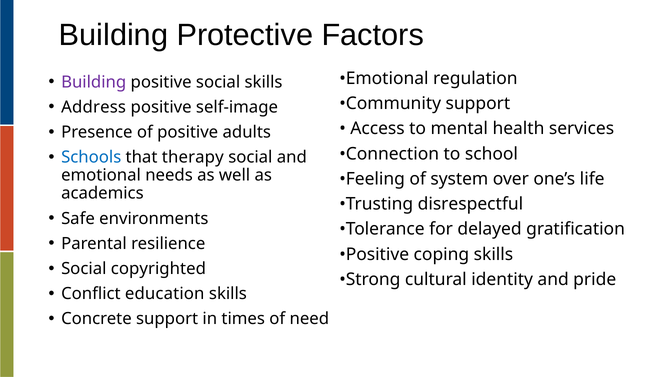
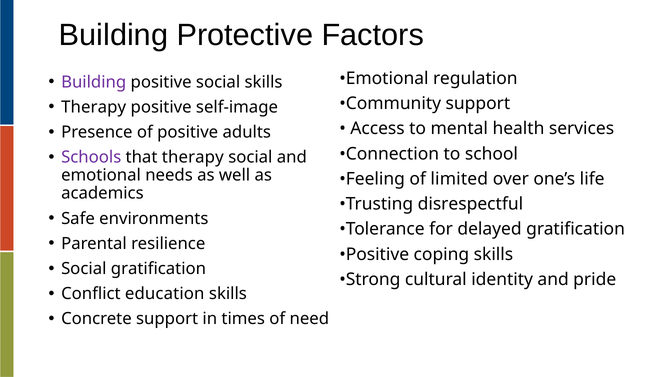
Address at (94, 107): Address -> Therapy
Schools colour: blue -> purple
system: system -> limited
Social copyrighted: copyrighted -> gratification
